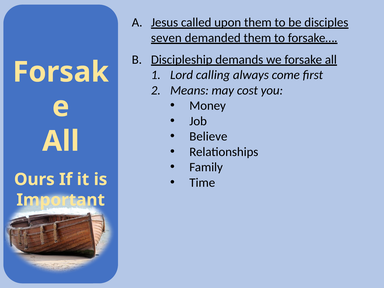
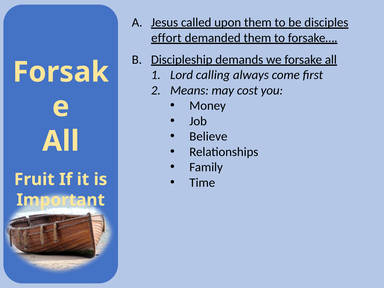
seven: seven -> effort
Ours: Ours -> Fruit
